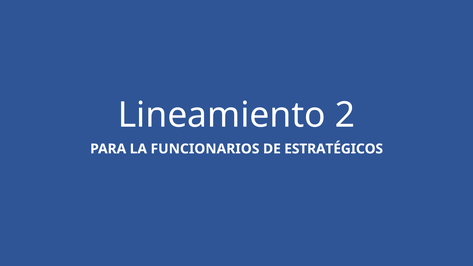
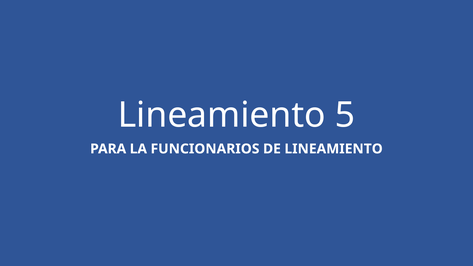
2: 2 -> 5
DE ESTRATÉGICOS: ESTRATÉGICOS -> LINEAMIENTO
